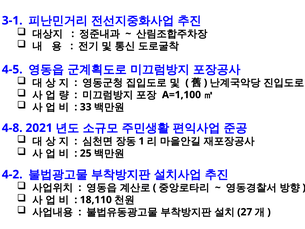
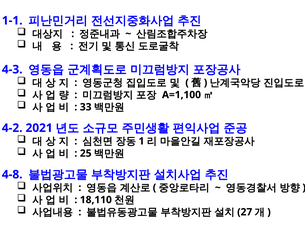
3-1: 3-1 -> 1-1
4-5: 4-5 -> 4-3
4-8: 4-8 -> 4-2
4-2: 4-2 -> 4-8
